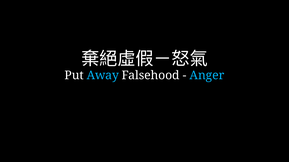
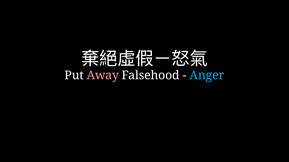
Away colour: light blue -> pink
